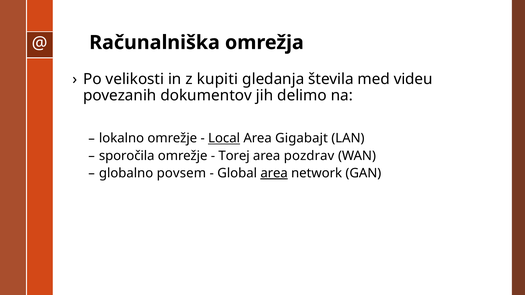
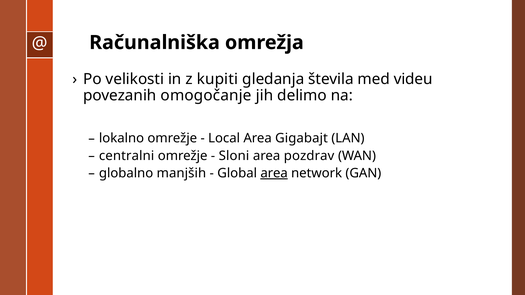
dokumentov: dokumentov -> omogočanje
Local underline: present -> none
sporočila: sporočila -> centralni
Torej: Torej -> Sloni
povsem: povsem -> manjših
